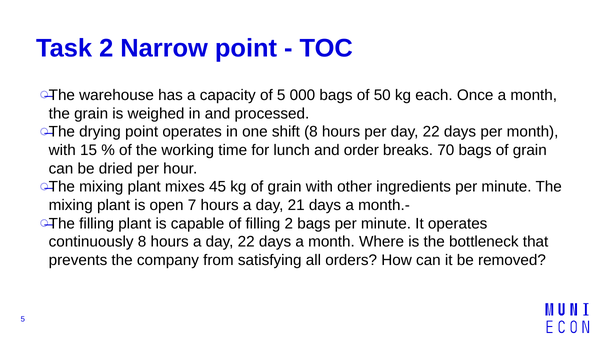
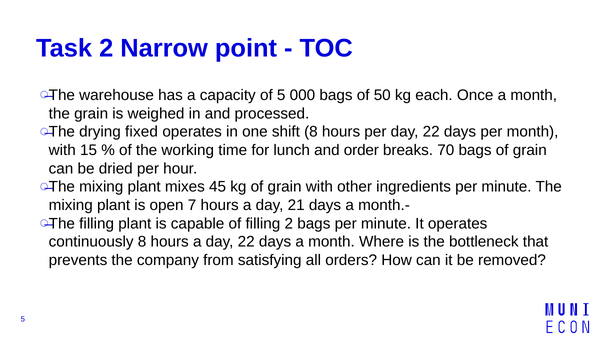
drying point: point -> fixed
